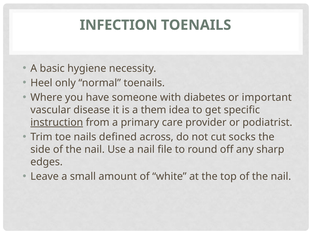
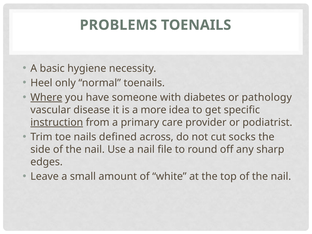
INFECTION: INFECTION -> PROBLEMS
Where underline: none -> present
important: important -> pathology
them: them -> more
